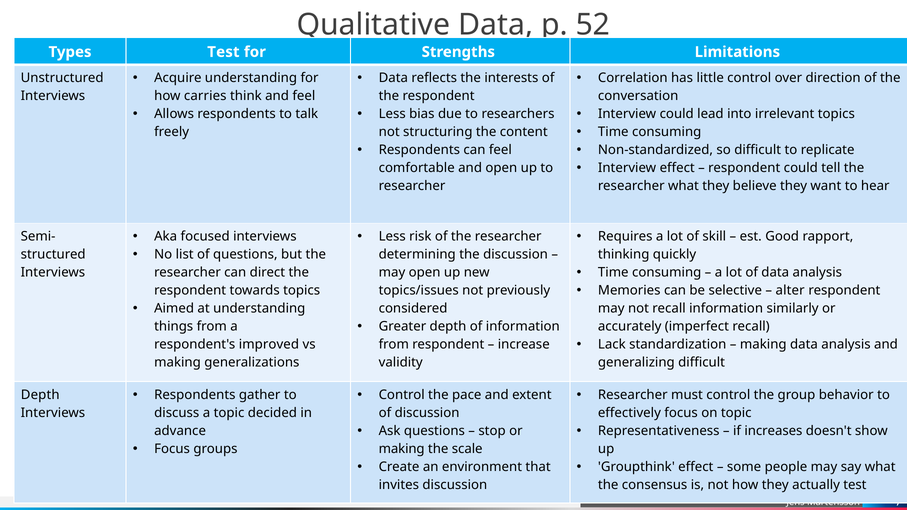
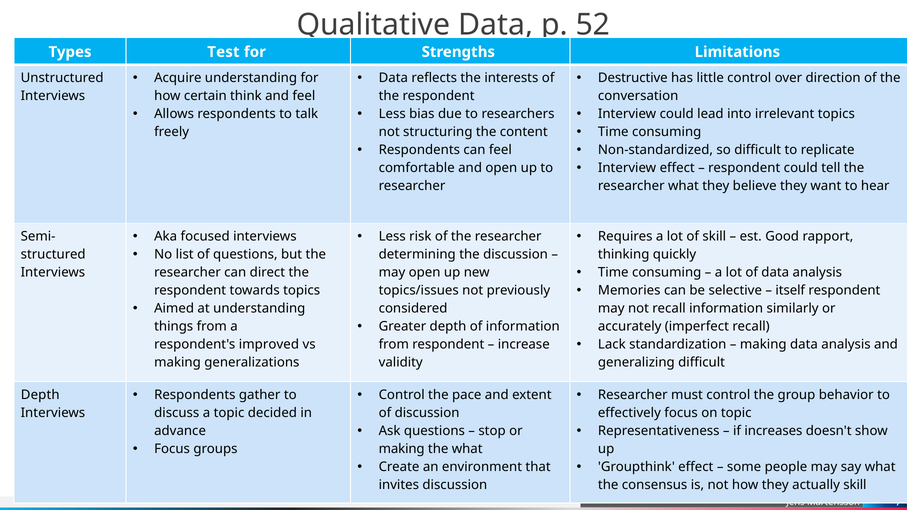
Correlation: Correlation -> Destructive
carries: carries -> certain
alter: alter -> itself
the scale: scale -> what
actually test: test -> skill
